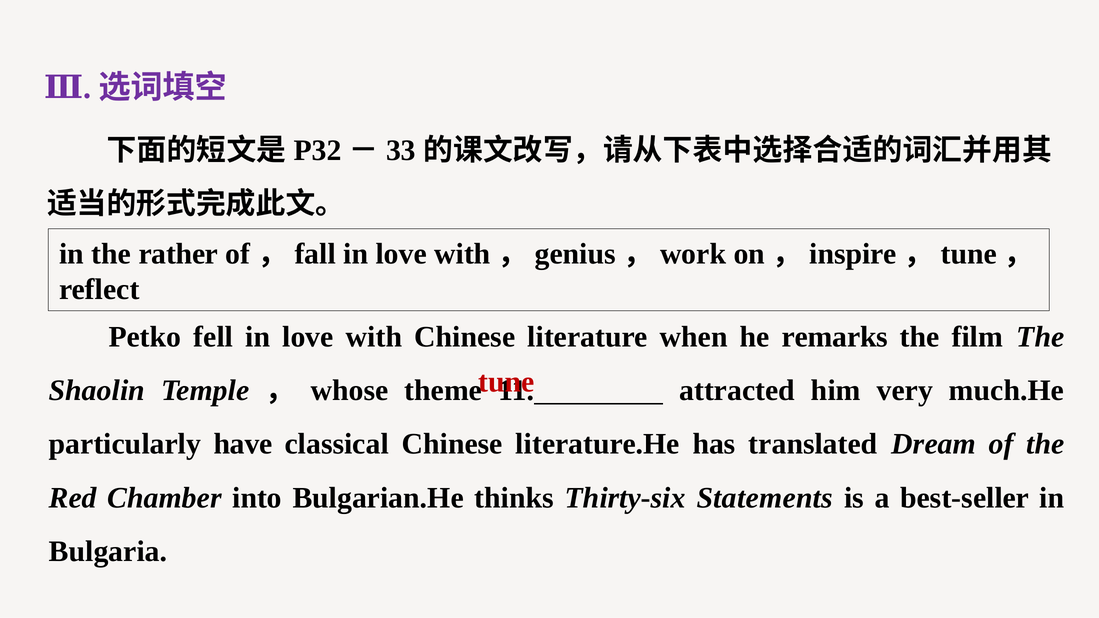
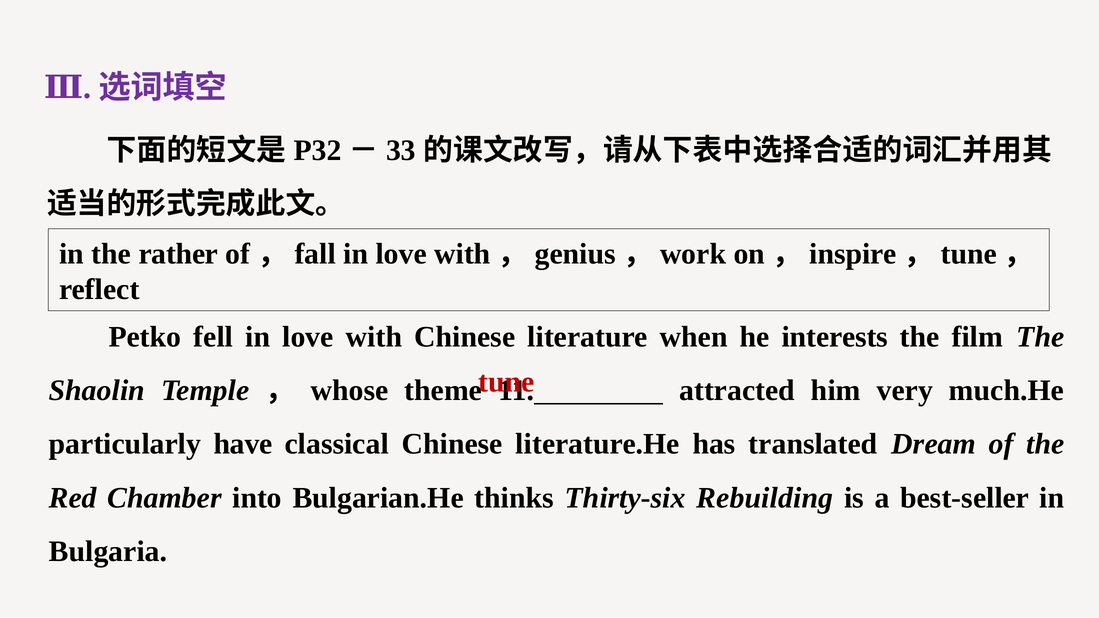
remarks: remarks -> interests
Statements: Statements -> Rebuilding
